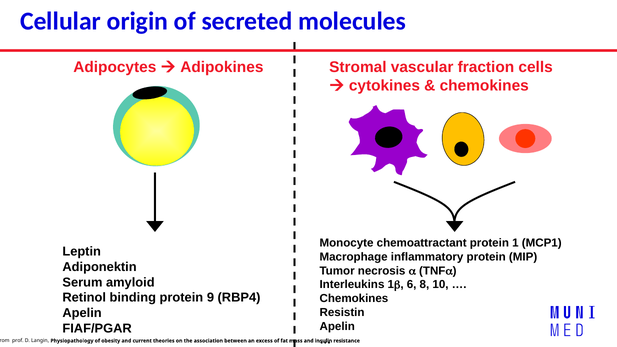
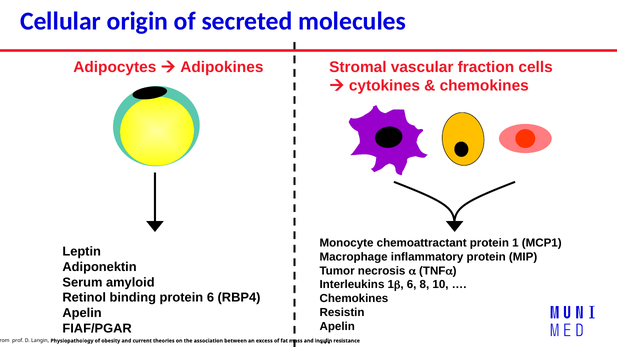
protein 9: 9 -> 6
